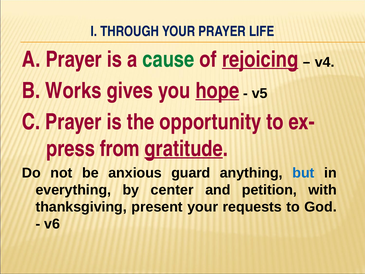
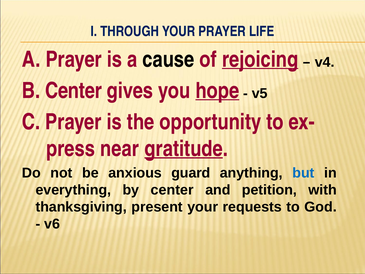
cause colour: green -> black
B Works: Works -> Center
from: from -> near
